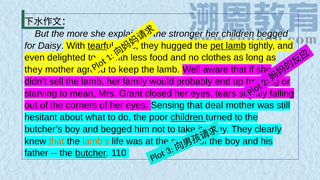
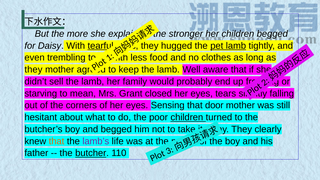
delighted: delighted -> trembling
deal: deal -> door
lamb’s colour: orange -> purple
